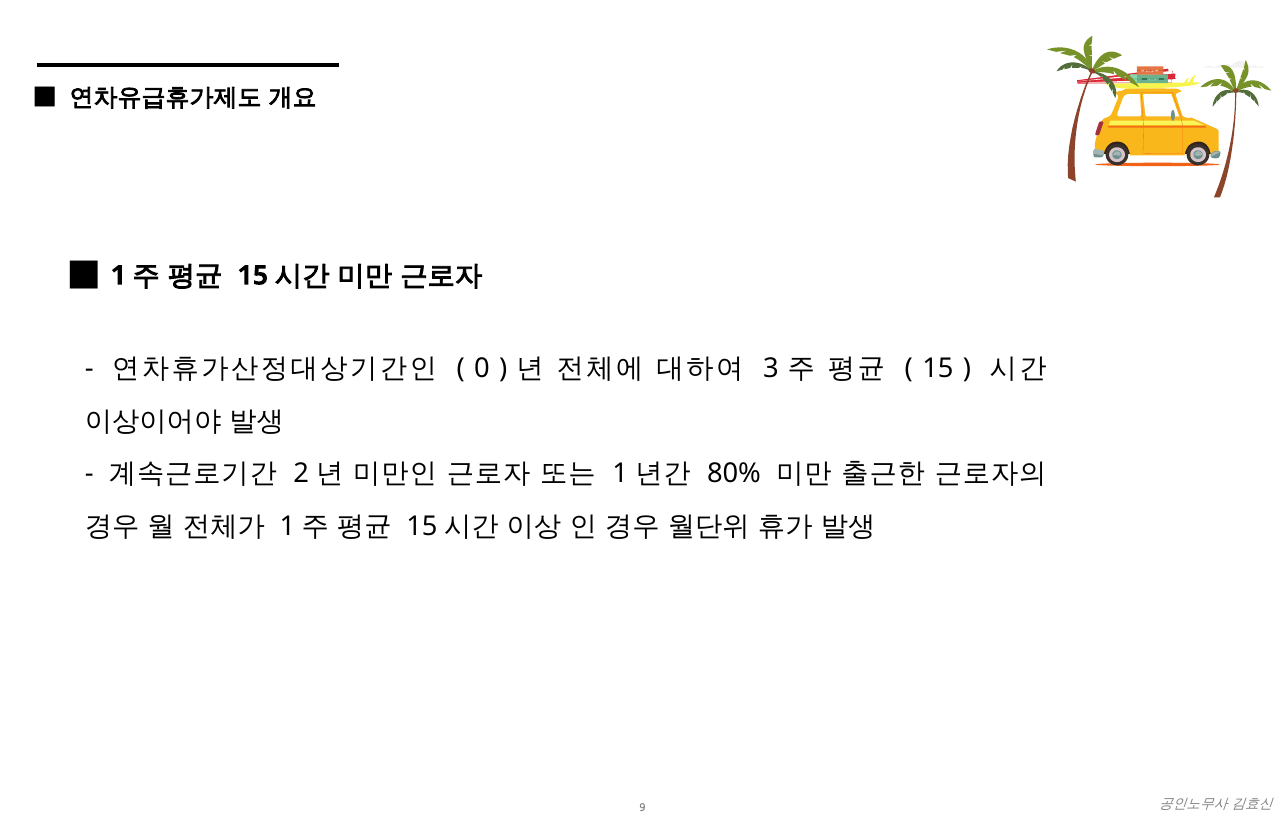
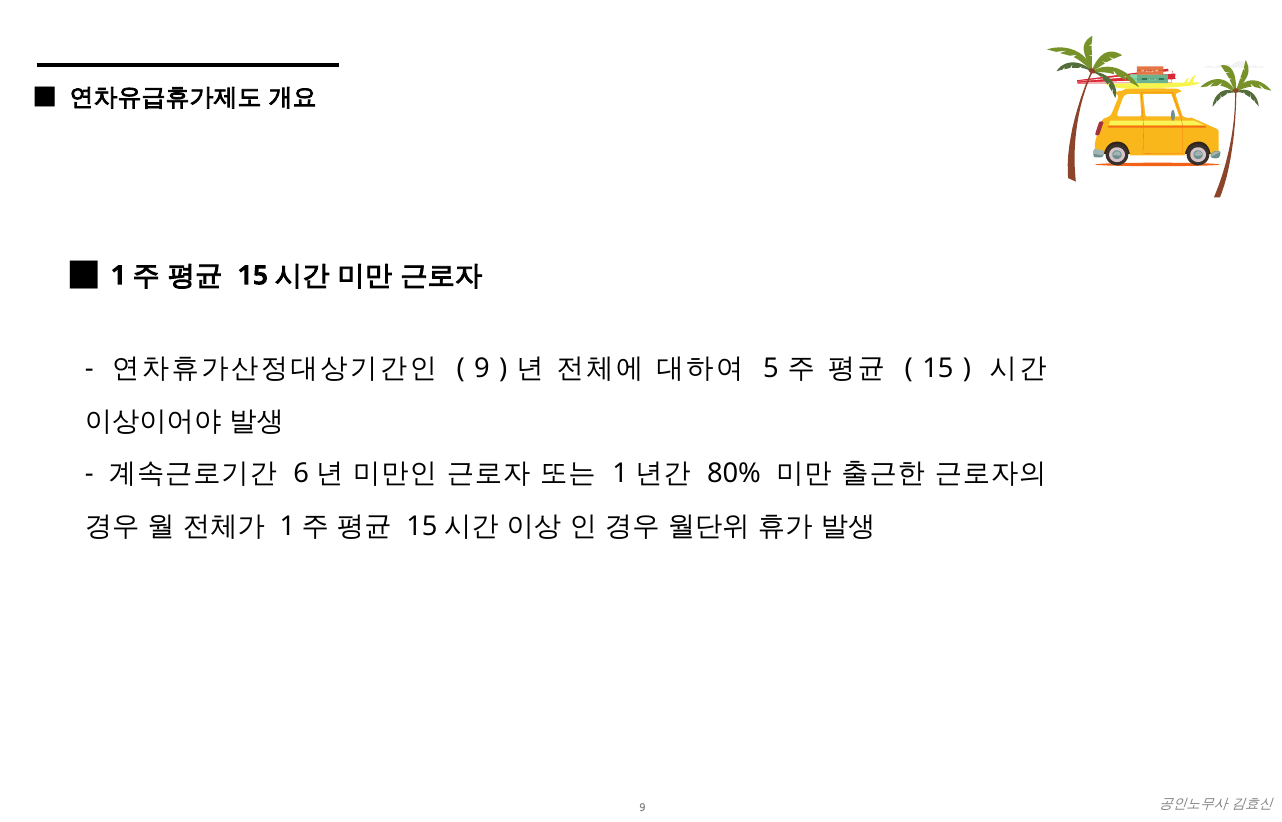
0 at (482, 368): 0 -> 9
3: 3 -> 5
2: 2 -> 6
